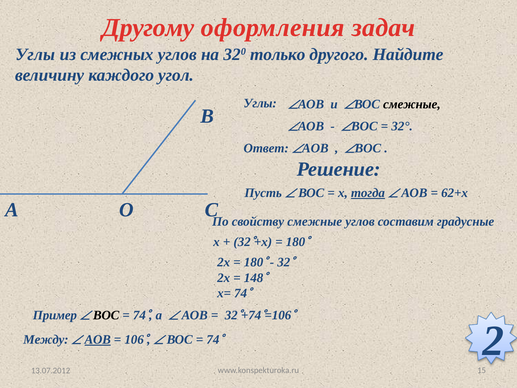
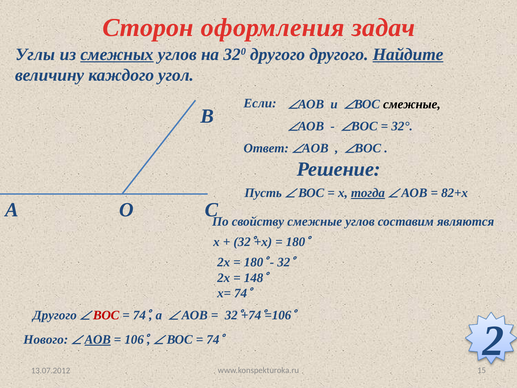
Другому: Другому -> Сторон
смежных underline: none -> present
320 только: только -> другого
Найдите underline: none -> present
Углы at (260, 103): Углы -> Если
62+х: 62+х -> 82+х
градусные: градусные -> являются
Пример at (55, 315): Пример -> Другого
ВОС at (106, 315) colour: black -> red
Между: Между -> Нового
